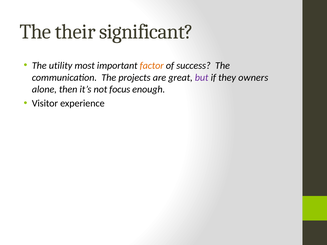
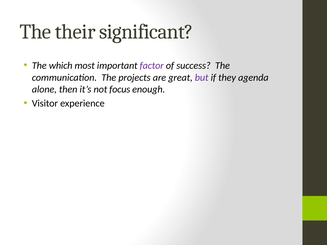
utility: utility -> which
factor colour: orange -> purple
owners: owners -> agenda
